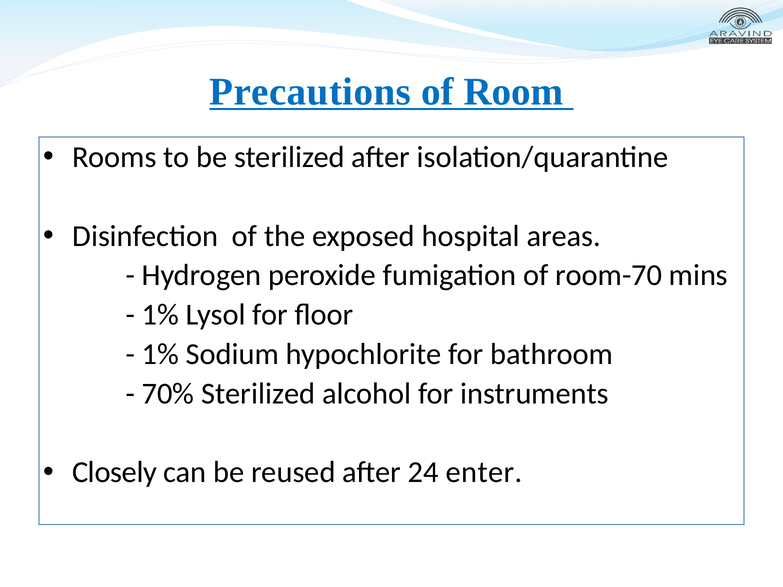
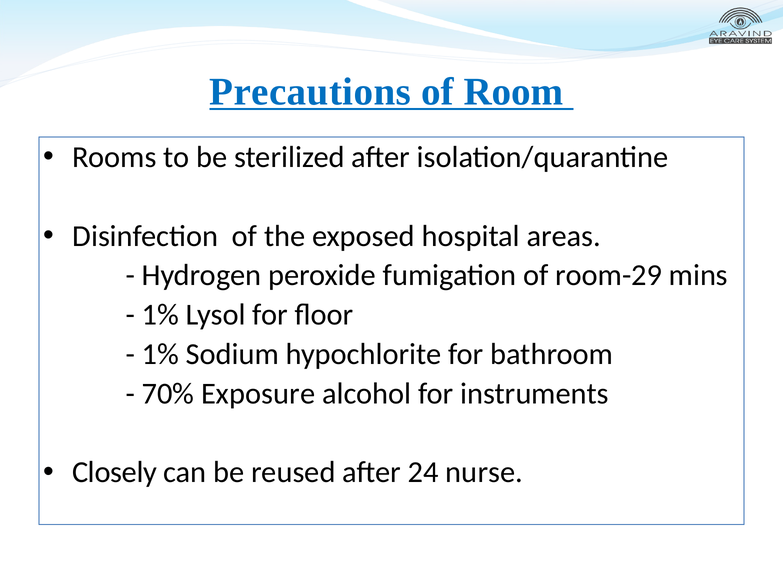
room-70: room-70 -> room-29
70% Sterilized: Sterilized -> Exposure
enter: enter -> nurse
